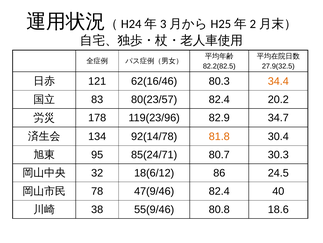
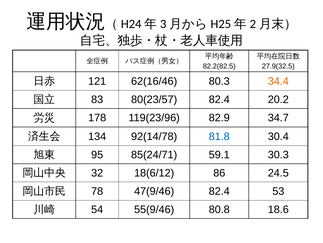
81.8 colour: orange -> blue
80.7: 80.7 -> 59.1
40: 40 -> 53
38: 38 -> 54
